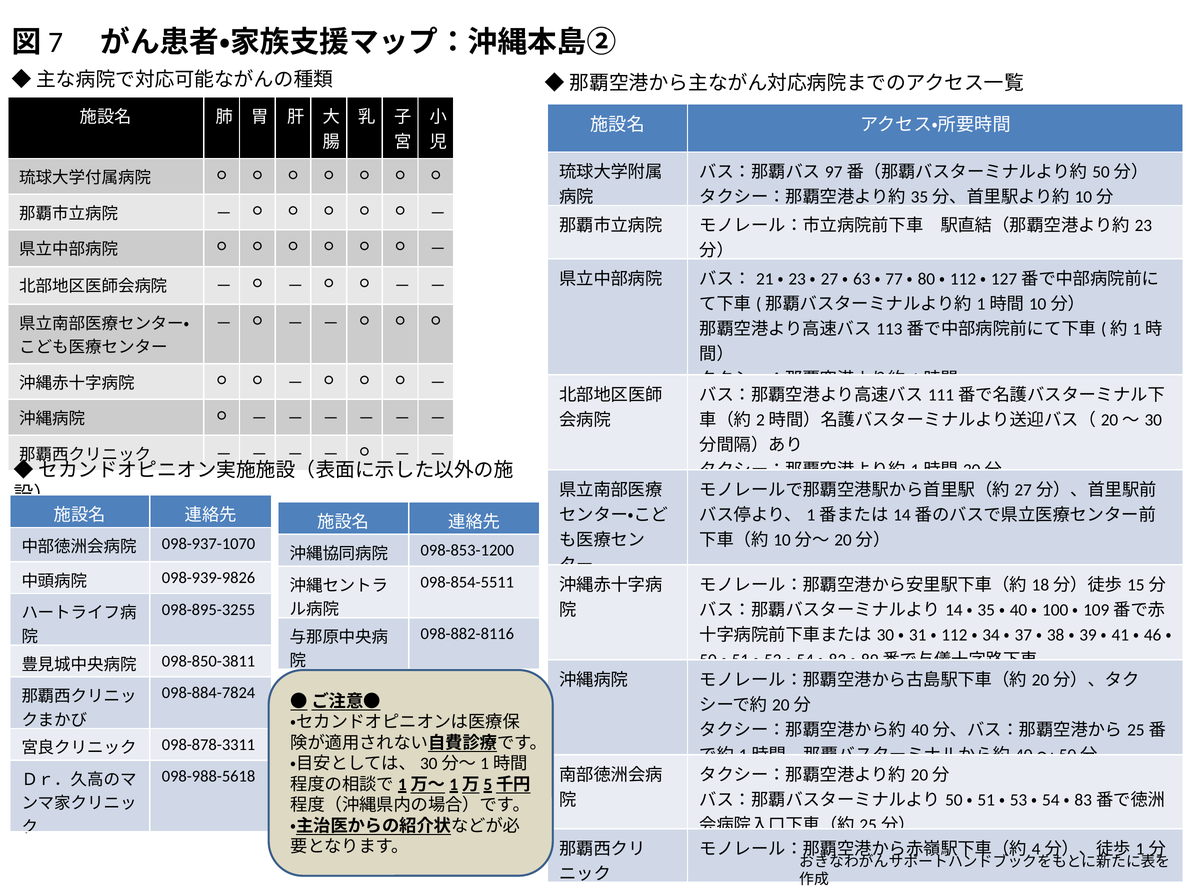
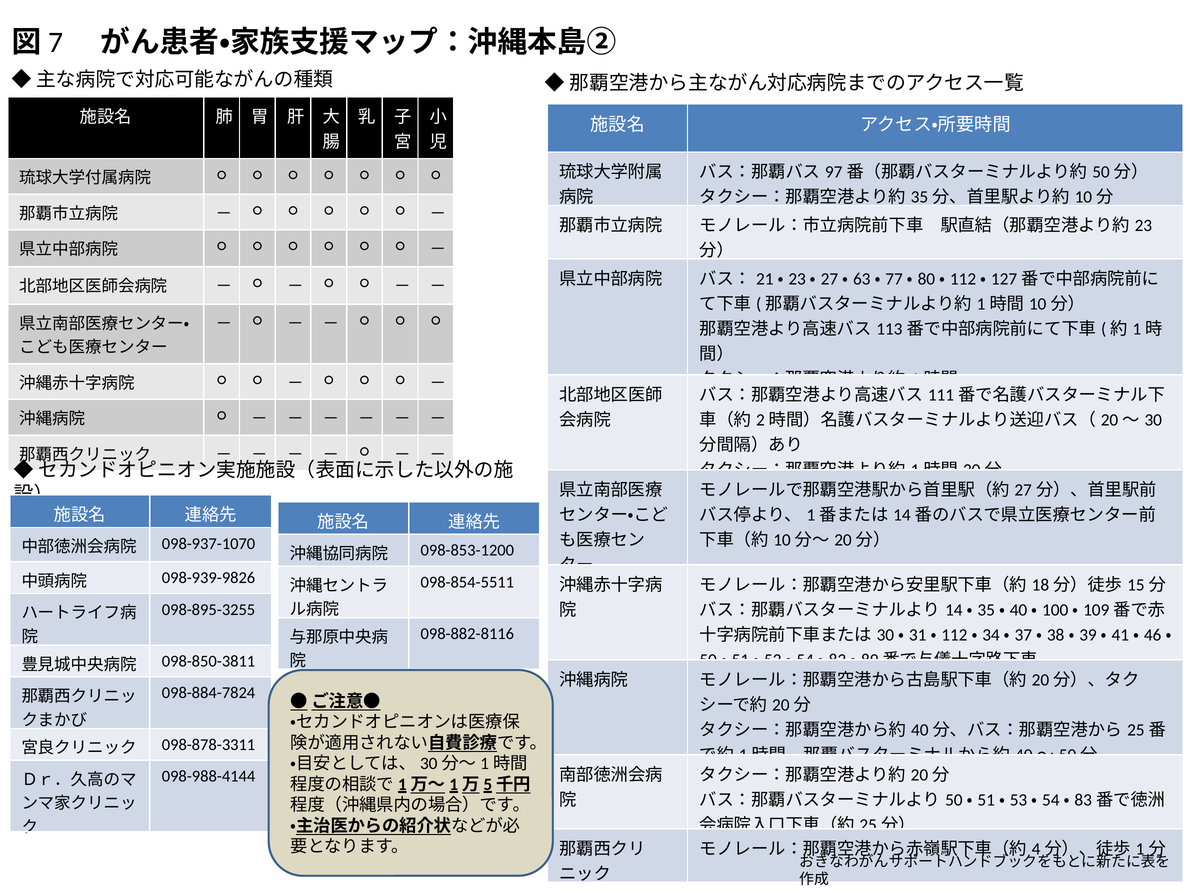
098-988-5618: 098-988-5618 -> 098-988-4144
